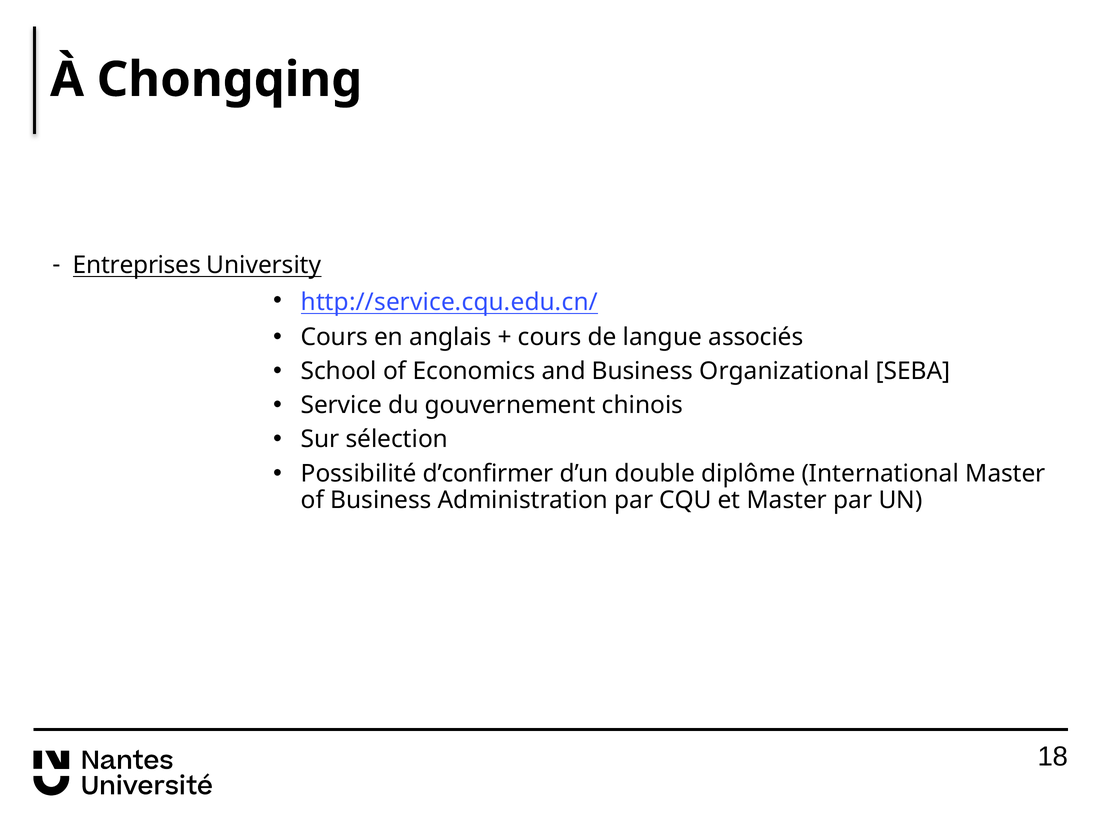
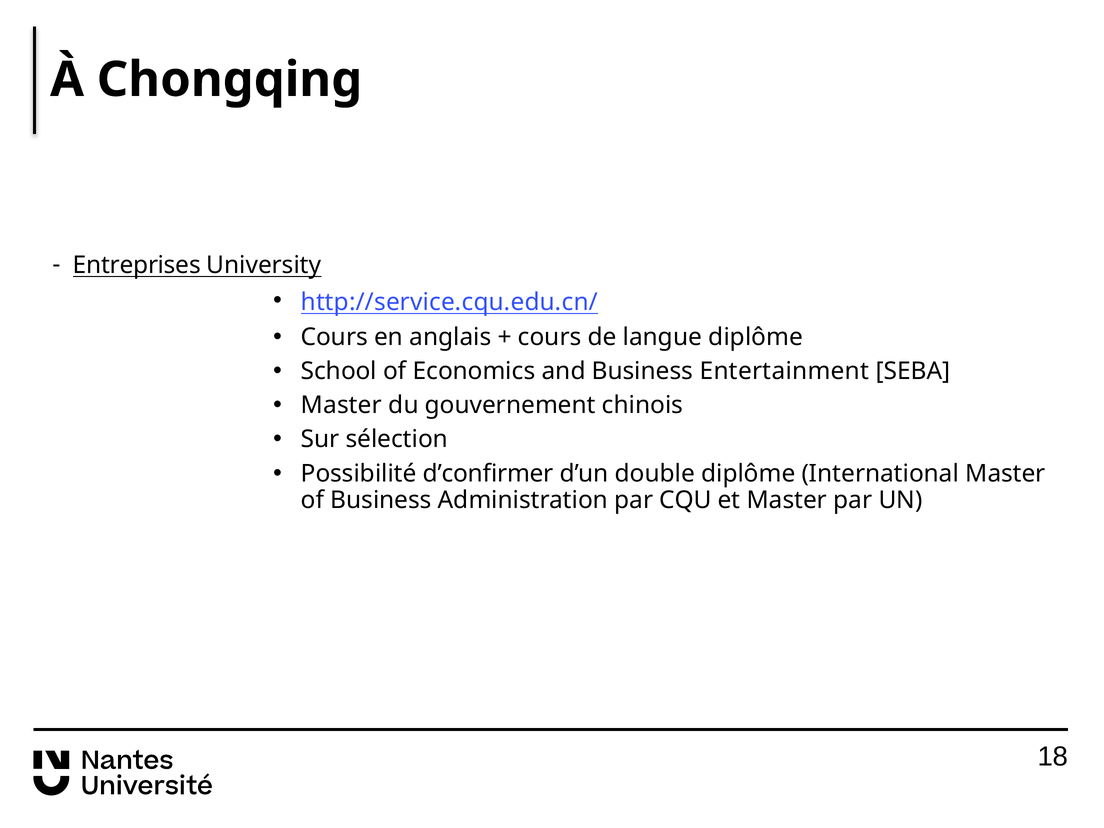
langue associés: associés -> diplôme
Organizational: Organizational -> Entertainment
Service at (341, 405): Service -> Master
